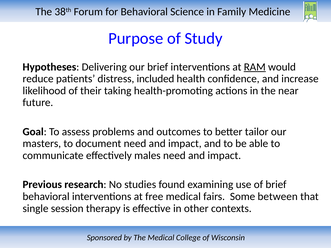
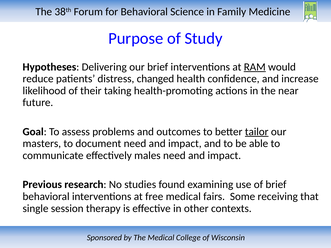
included: included -> changed
tailor underline: none -> present
between: between -> receiving
